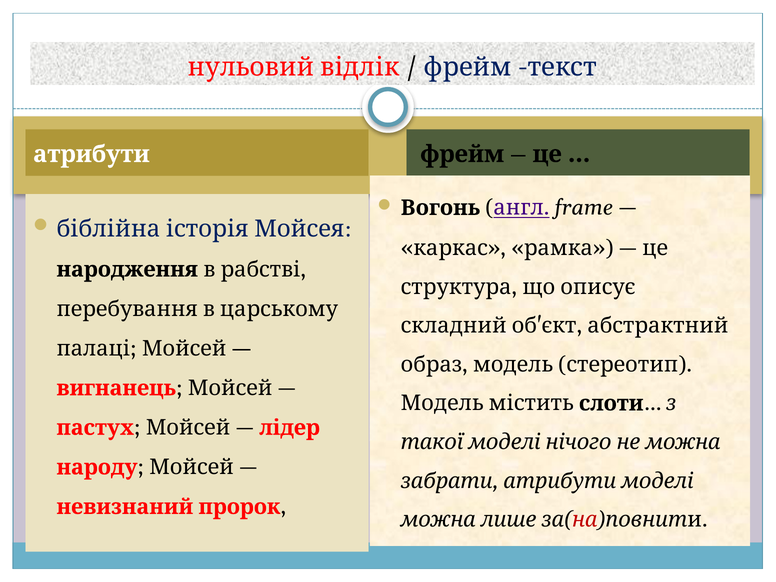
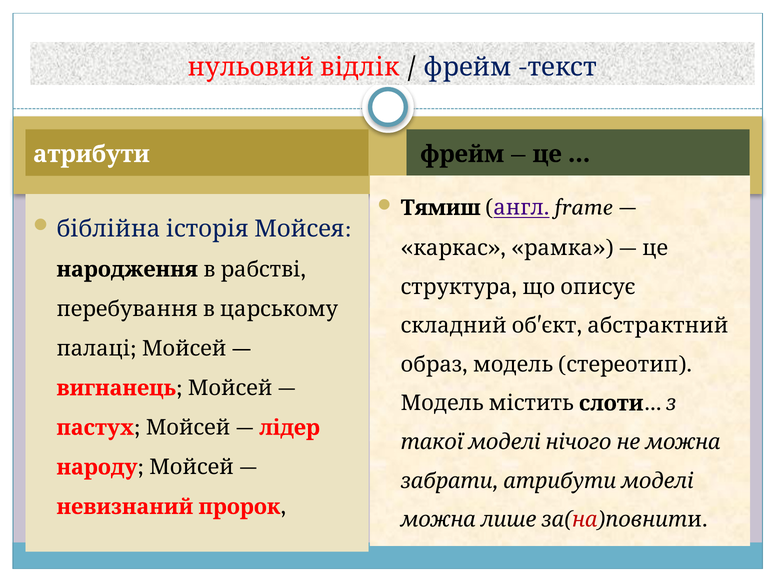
Вогонь: Вогонь -> Тямиш
